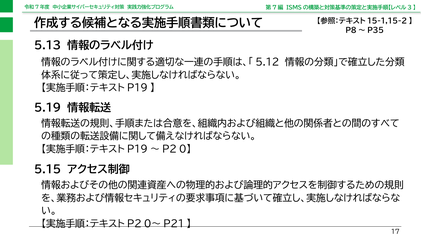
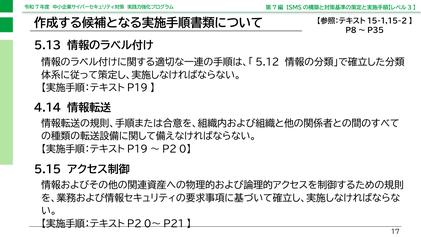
5.19: 5.19 -> 4.14
